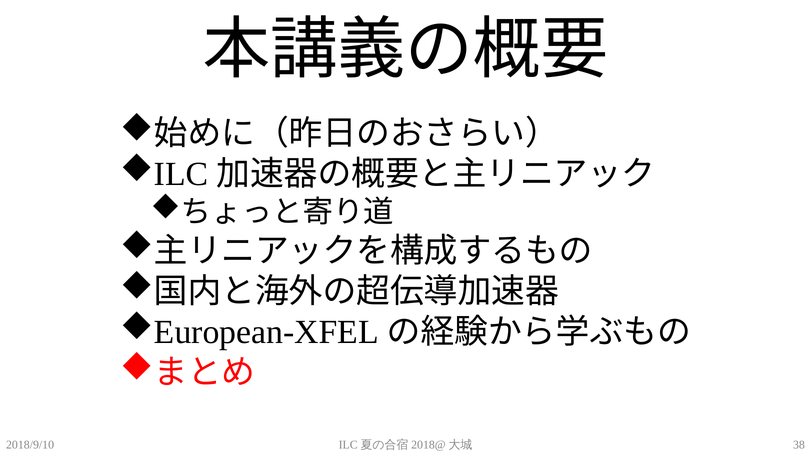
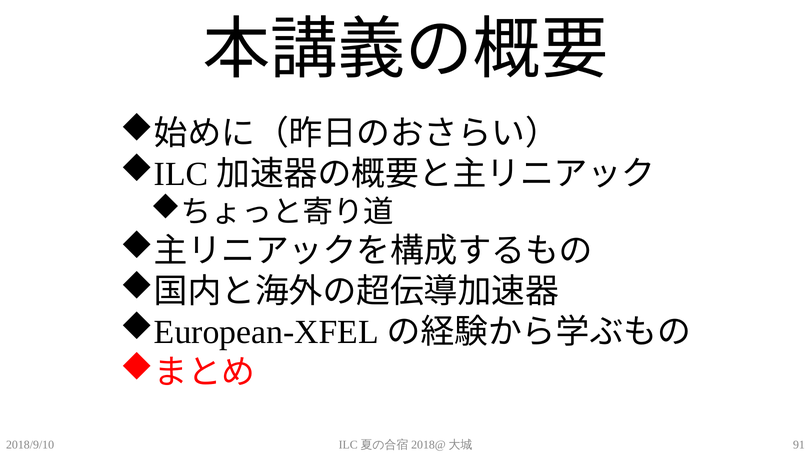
38: 38 -> 91
